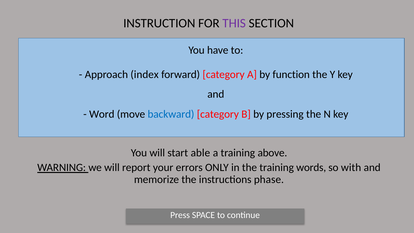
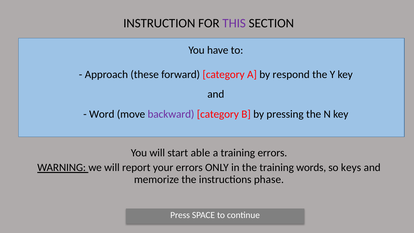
index: index -> these
function: function -> respond
backward colour: blue -> purple
training above: above -> errors
with: with -> keys
